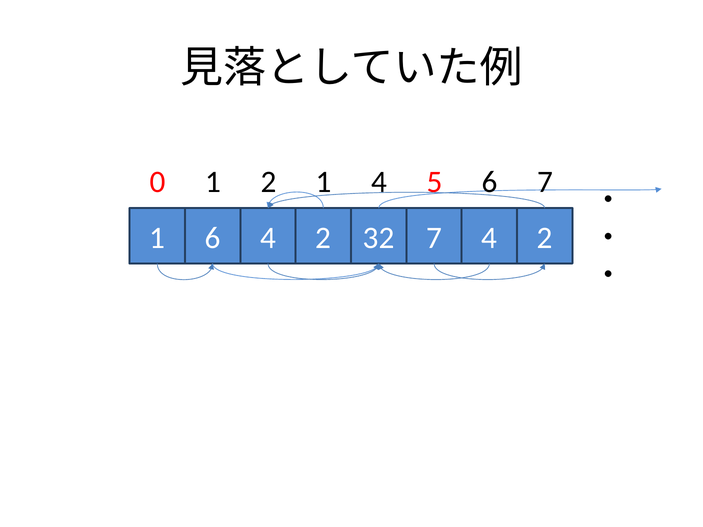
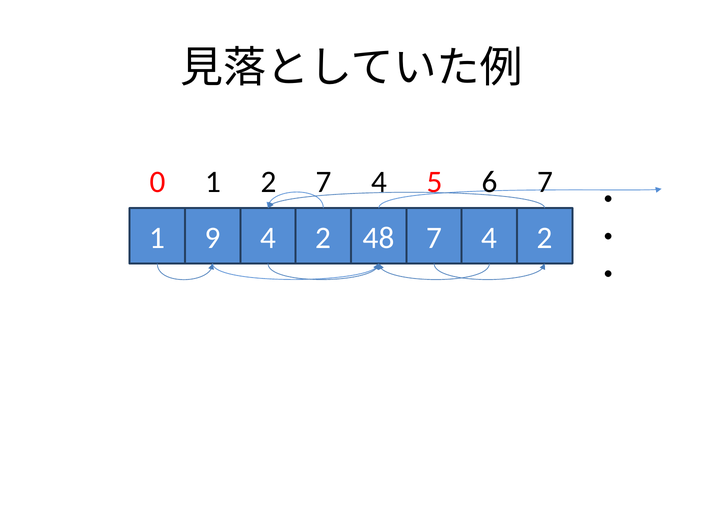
2 1: 1 -> 7
1 6: 6 -> 9
32: 32 -> 48
